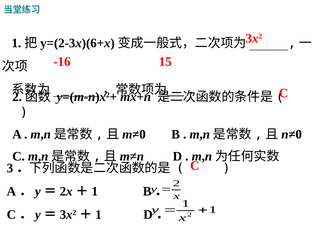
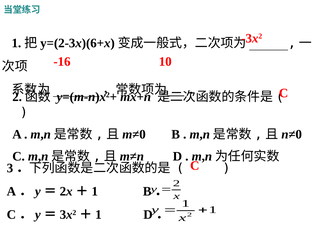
15: 15 -> 10
